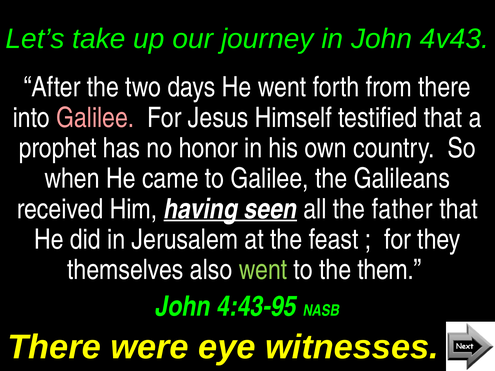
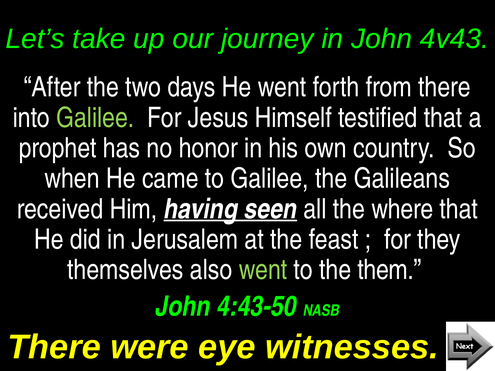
Galilee at (95, 118) colour: pink -> light green
father: father -> where
4:43-95: 4:43-95 -> 4:43-50
